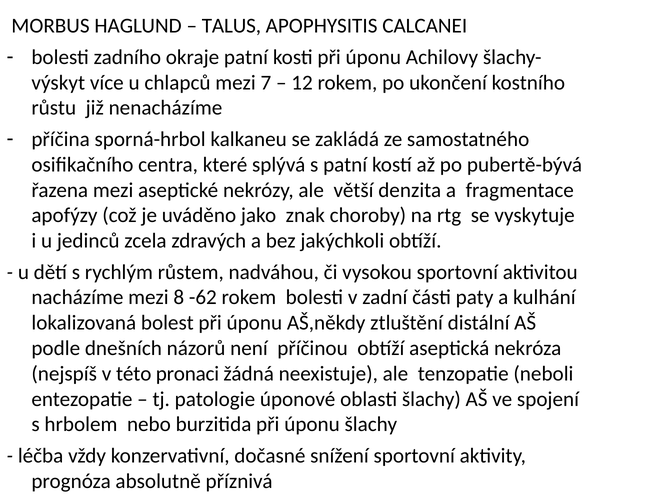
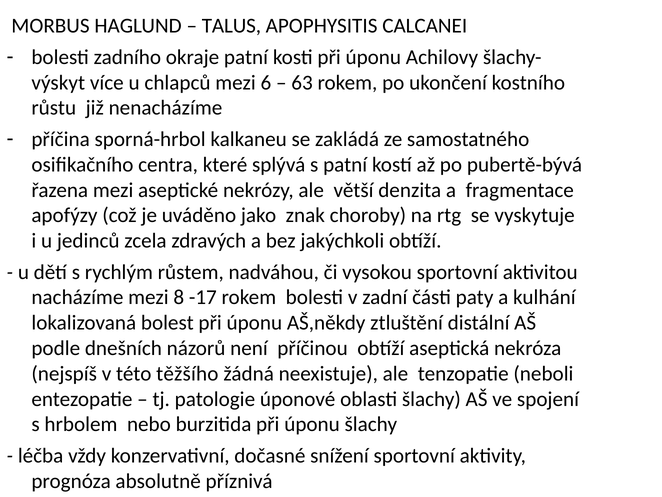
7: 7 -> 6
12: 12 -> 63
-62: -62 -> -17
pronaci: pronaci -> těžšího
